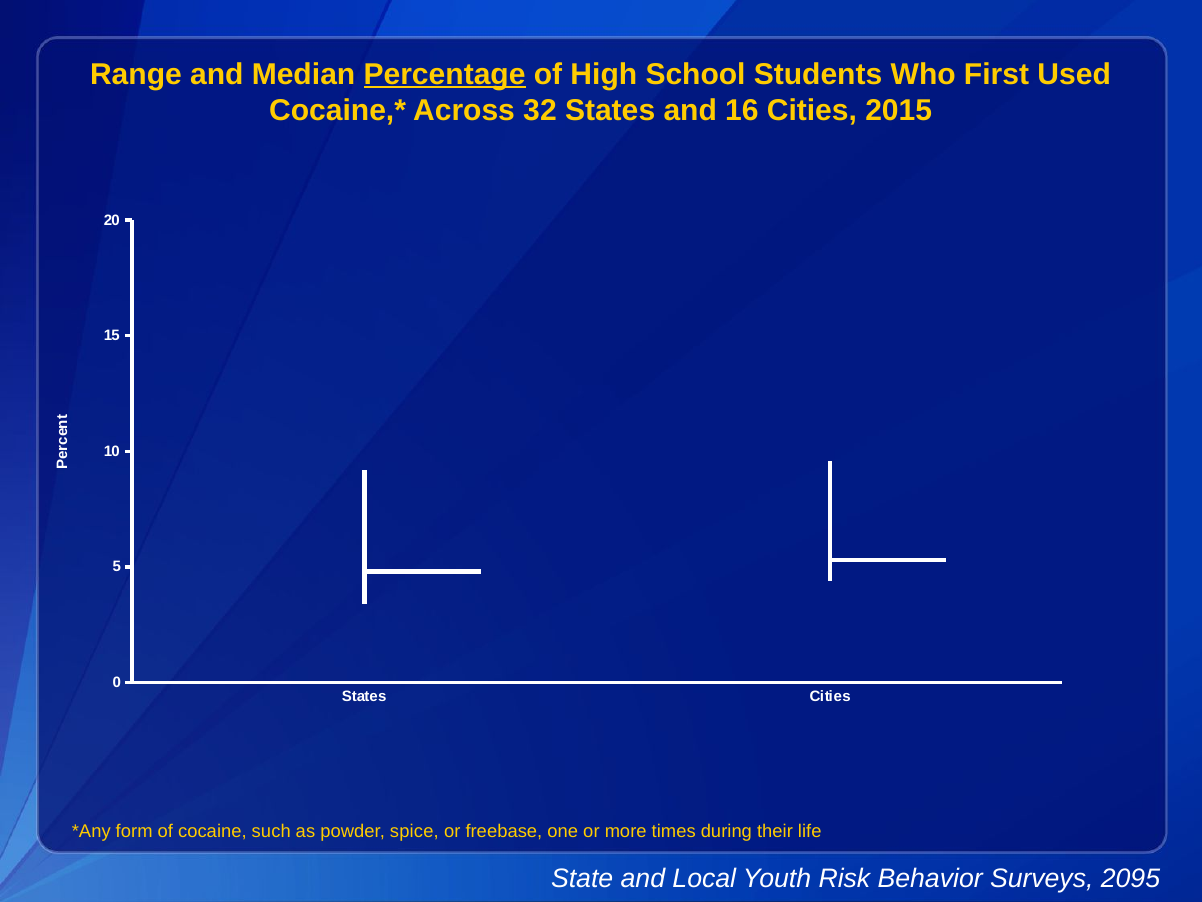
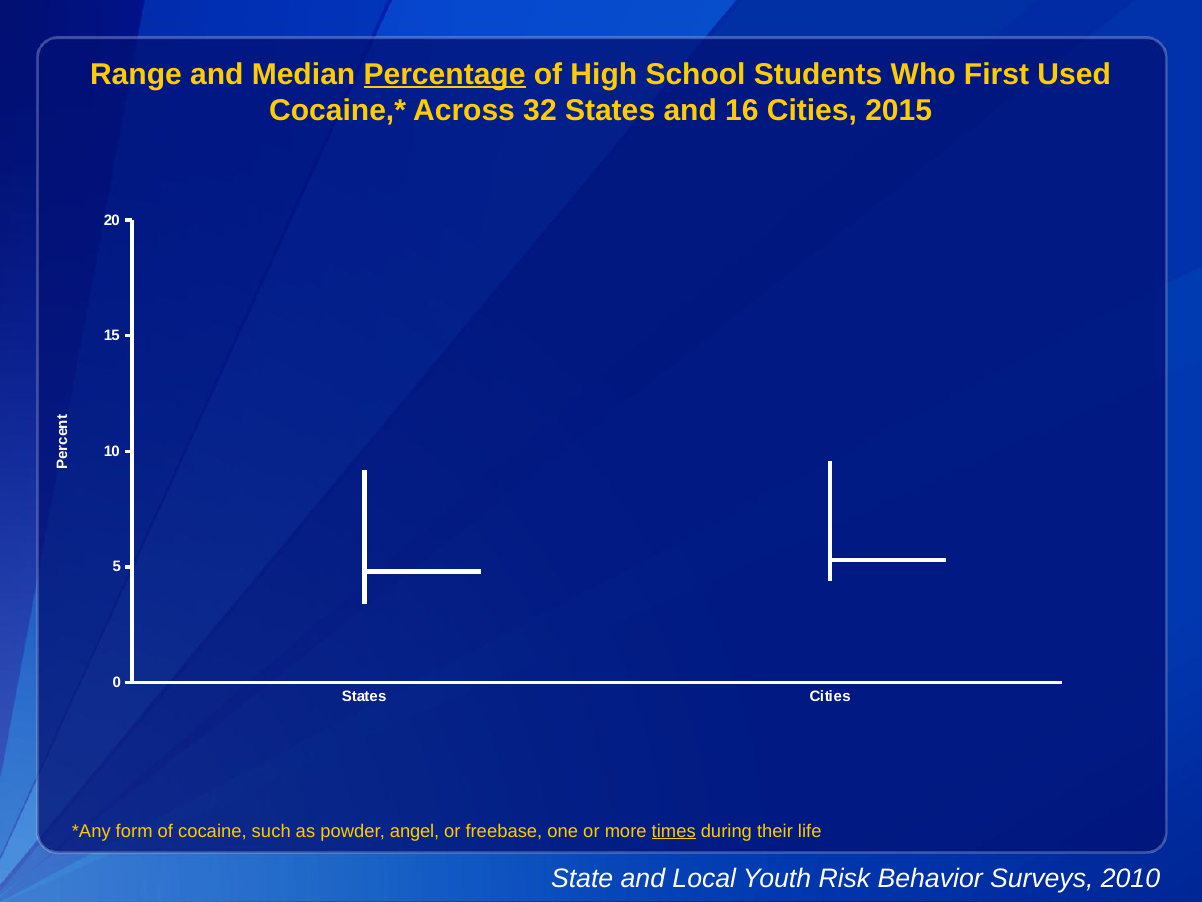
spice: spice -> angel
times underline: none -> present
2095: 2095 -> 2010
